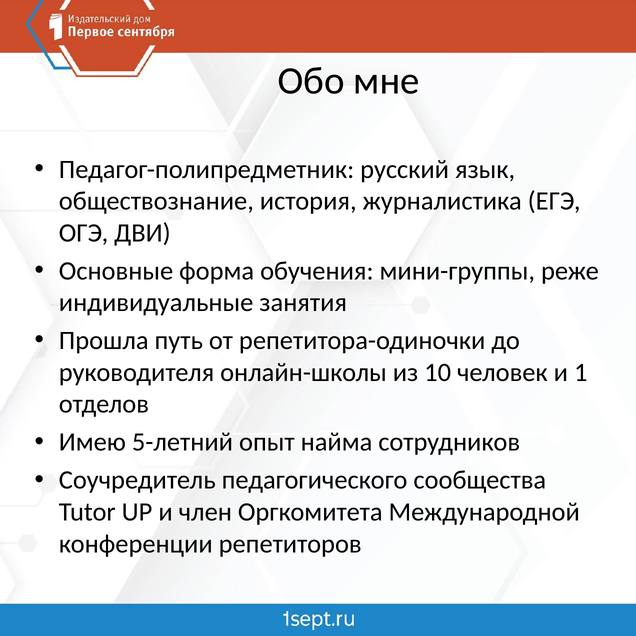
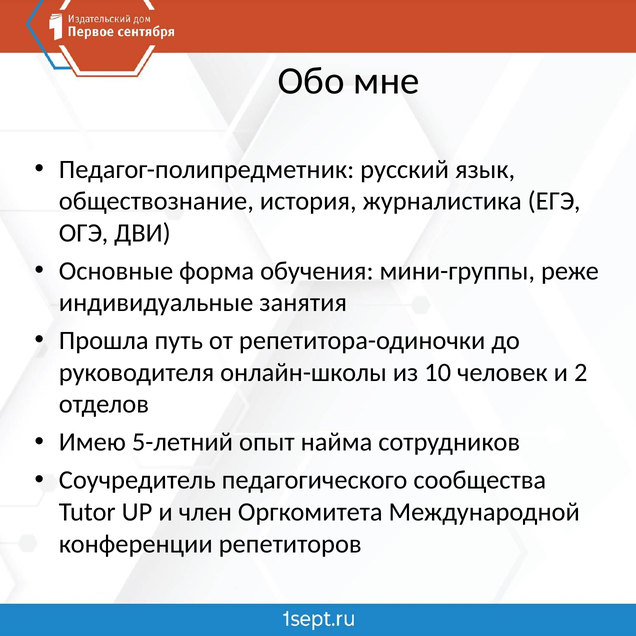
1: 1 -> 2
